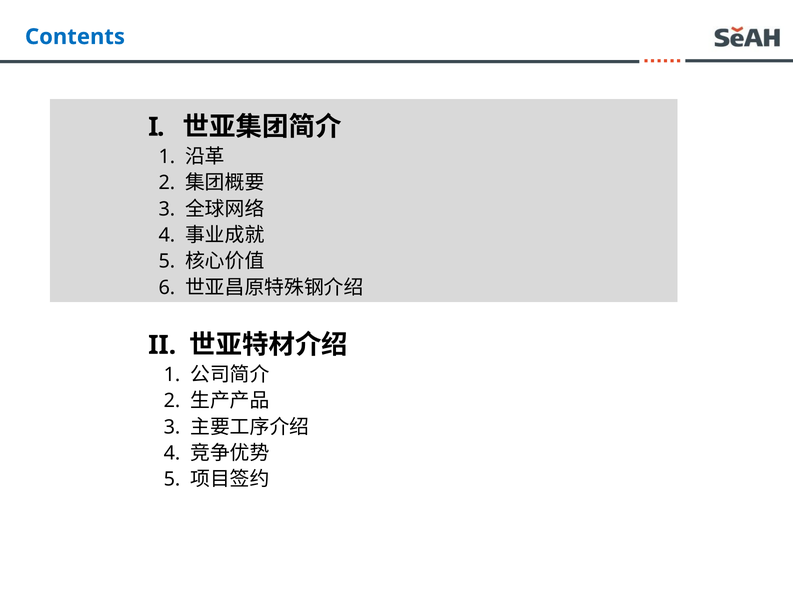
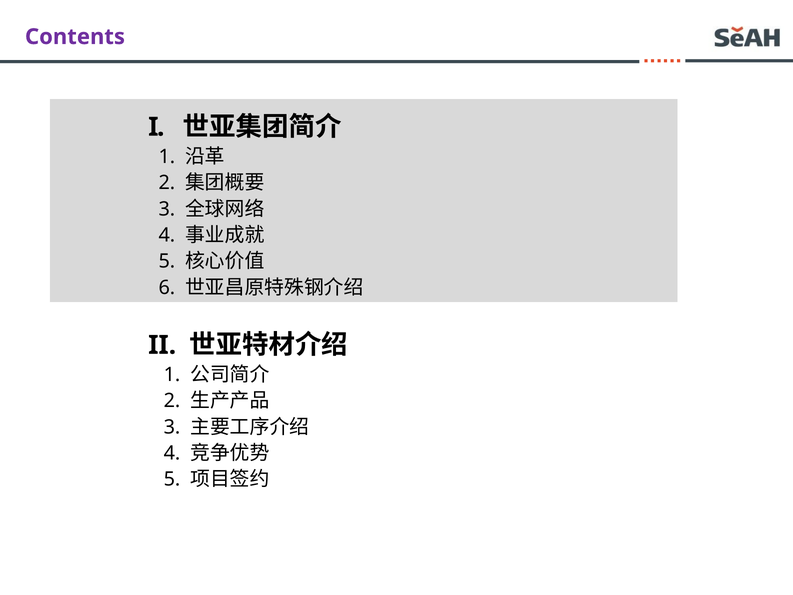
Contents colour: blue -> purple
